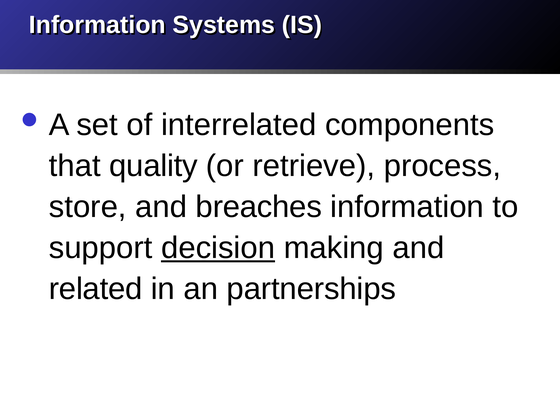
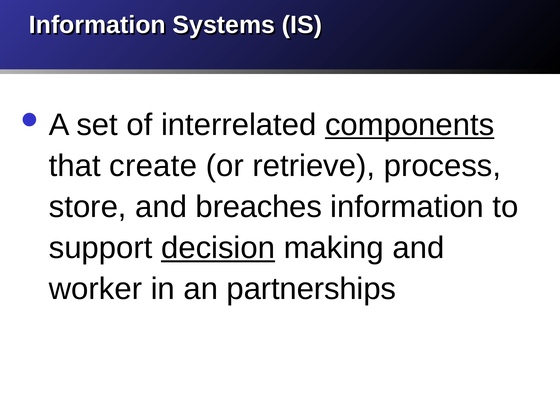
components underline: none -> present
quality: quality -> create
related: related -> worker
